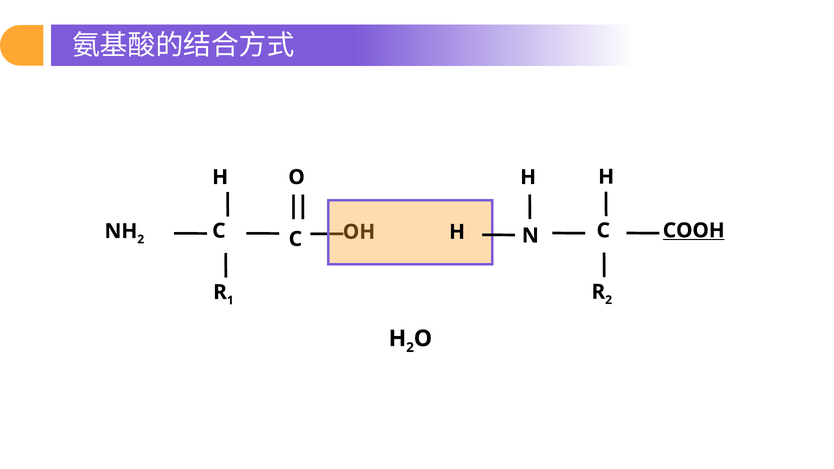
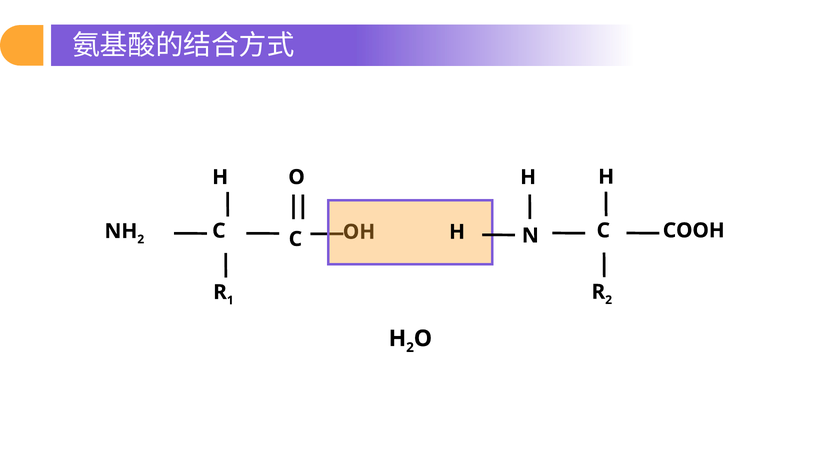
COOH underline: present -> none
